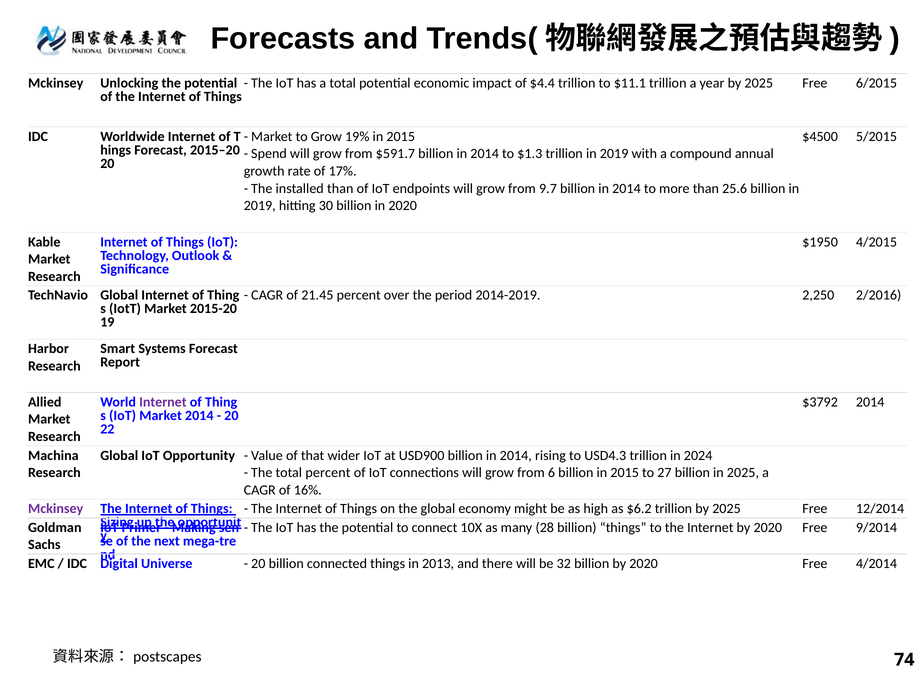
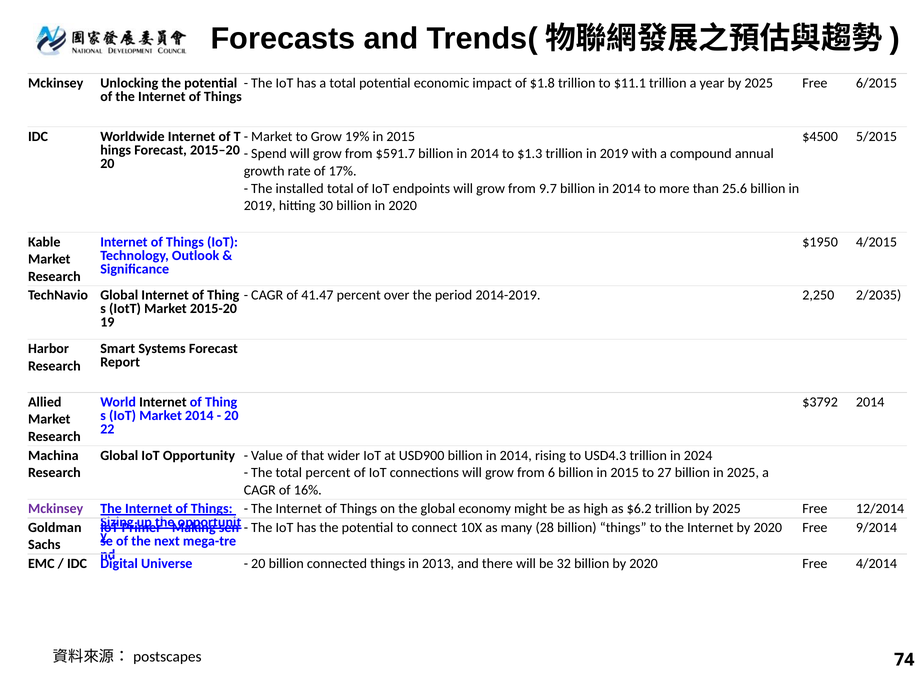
$4.4: $4.4 -> $1.8
installed than: than -> total
21.45: 21.45 -> 41.47
2/2016: 2/2016 -> 2/2035
Internet at (163, 402) colour: purple -> black
